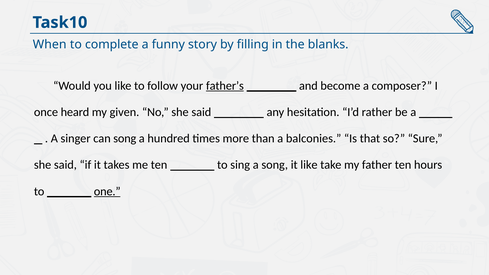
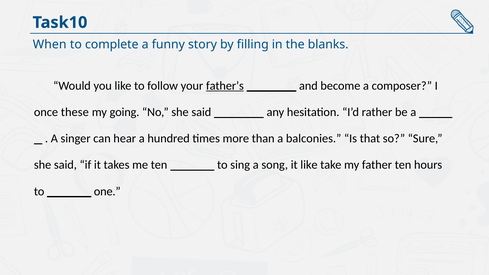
heard: heard -> these
given: given -> going
can song: song -> hear
one underline: present -> none
